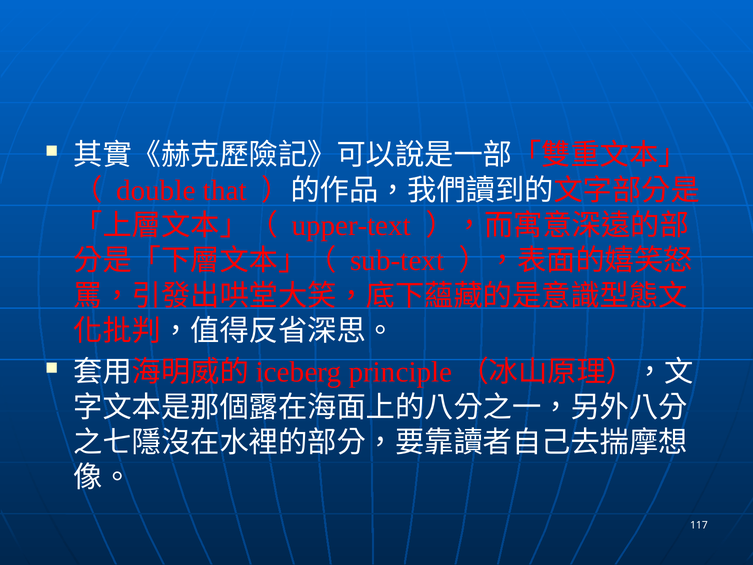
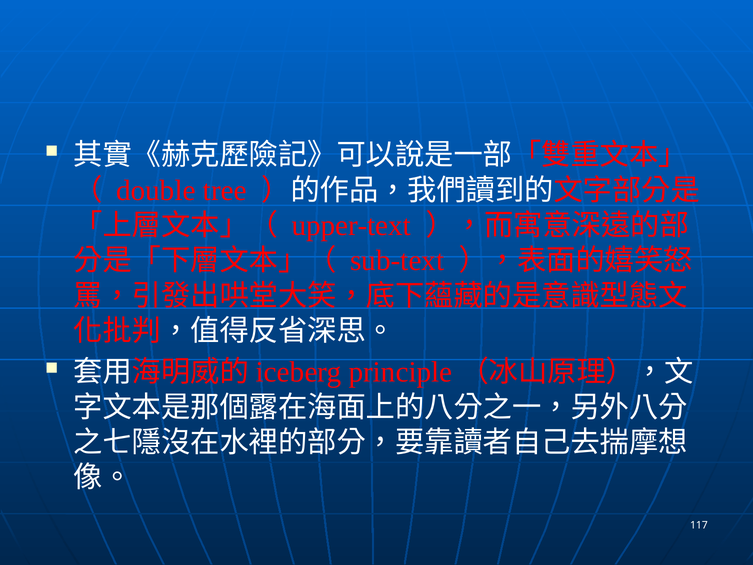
that: that -> tree
